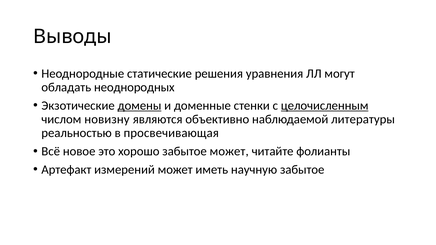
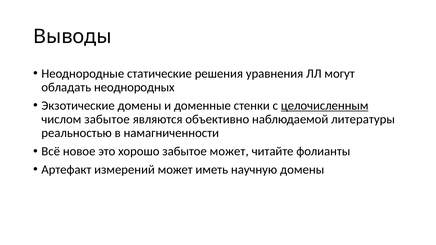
домены at (139, 106) underline: present -> none
числом новизну: новизну -> забытое
просвечивающая: просвечивающая -> намагниченности
научную забытое: забытое -> домены
